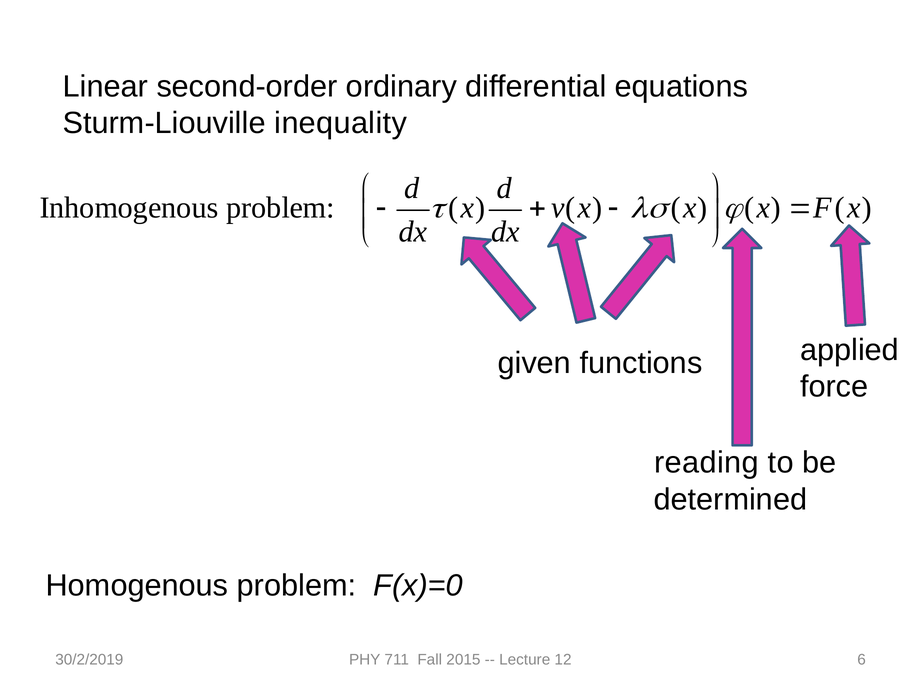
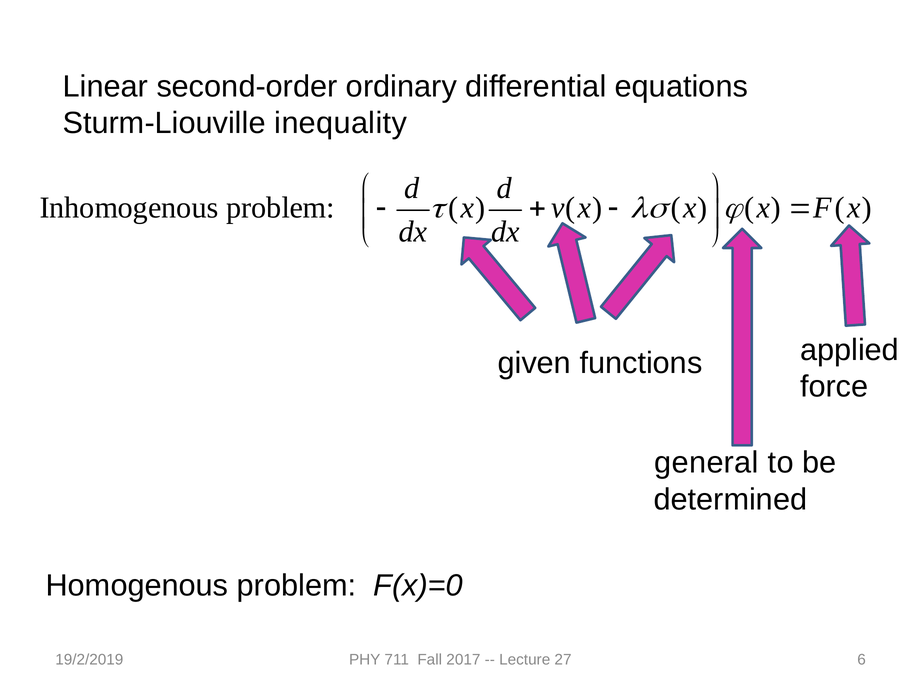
reading: reading -> general
30/2/2019: 30/2/2019 -> 19/2/2019
2015: 2015 -> 2017
12: 12 -> 27
